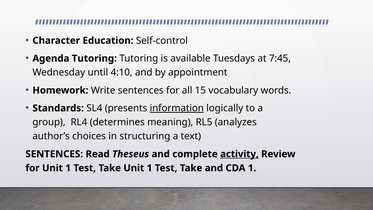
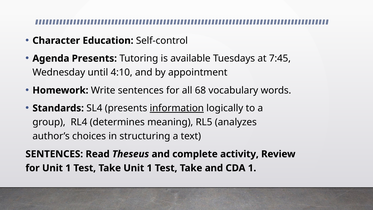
Agenda Tutoring: Tutoring -> Presents
15: 15 -> 68
activity underline: present -> none
